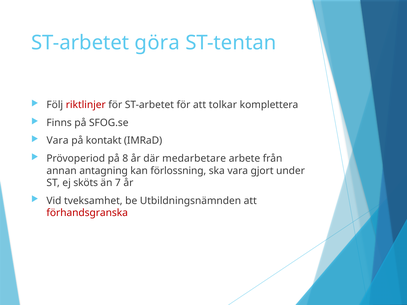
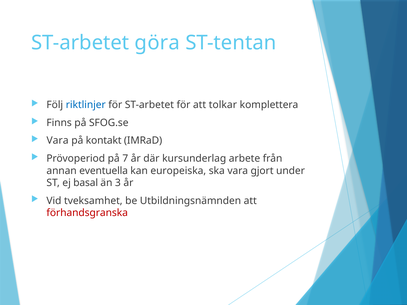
riktlinjer colour: red -> blue
8: 8 -> 7
medarbetare: medarbetare -> kursunderlag
antagning: antagning -> eventuella
förlossning: förlossning -> europeiska
sköts: sköts -> basal
7: 7 -> 3
